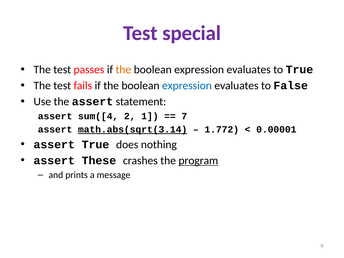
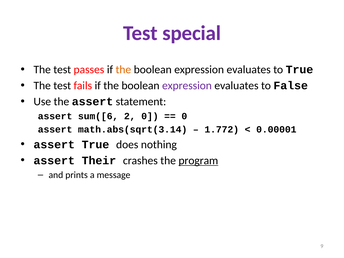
expression at (187, 86) colour: blue -> purple
sum([4: sum([4 -> sum([6
2 1: 1 -> 0
7 at (184, 116): 7 -> 0
math.abs(sqrt(3.14 underline: present -> none
These: These -> Their
